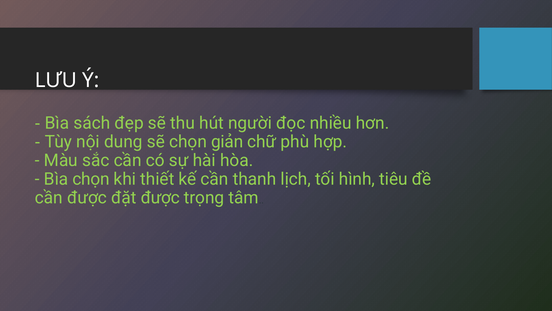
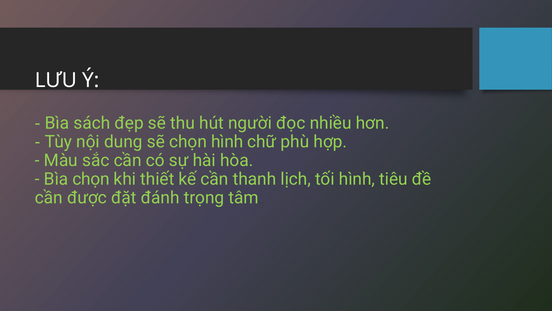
chọn giản: giản -> hình
đặt được: được -> đánh
